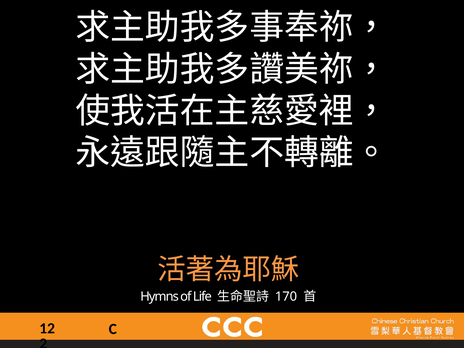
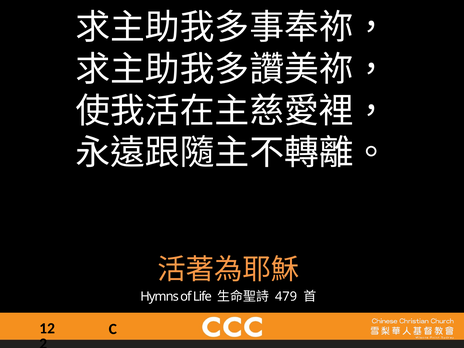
170: 170 -> 479
